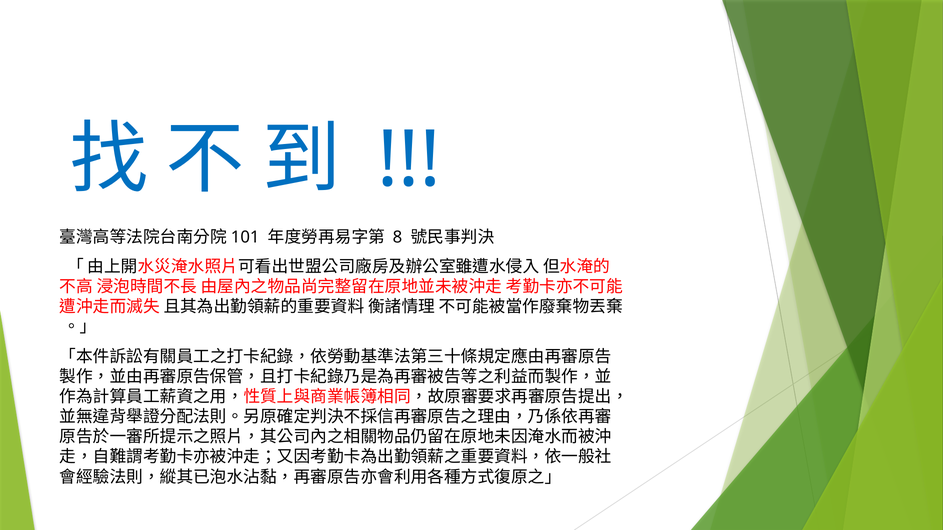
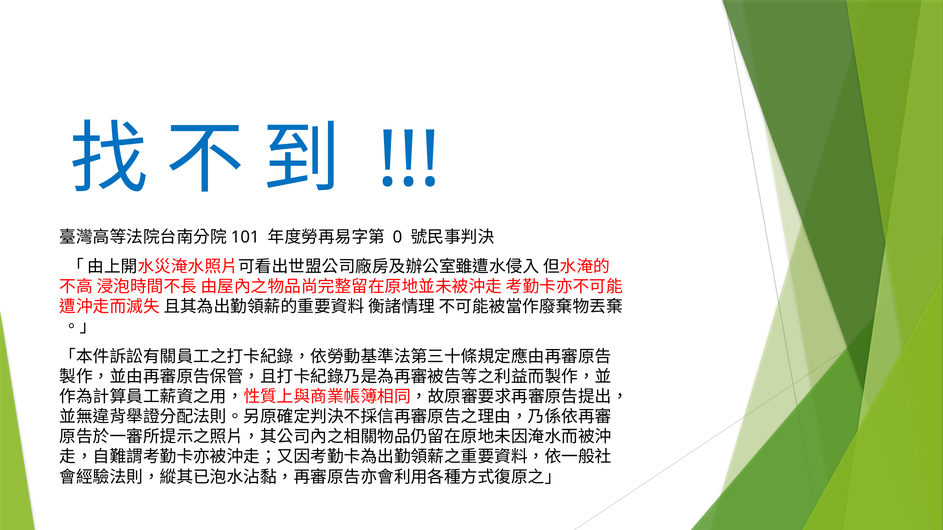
8: 8 -> 0
